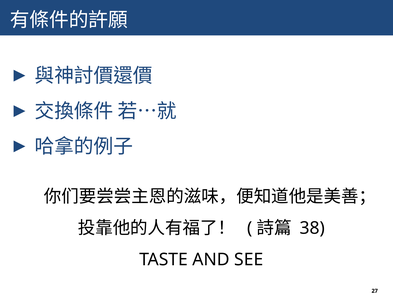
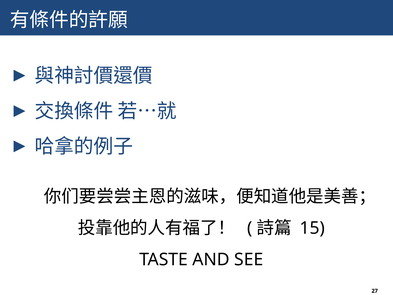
38: 38 -> 15
